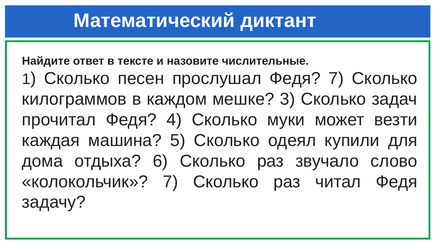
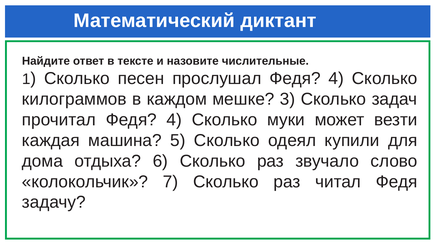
прослушал Федя 7: 7 -> 4
